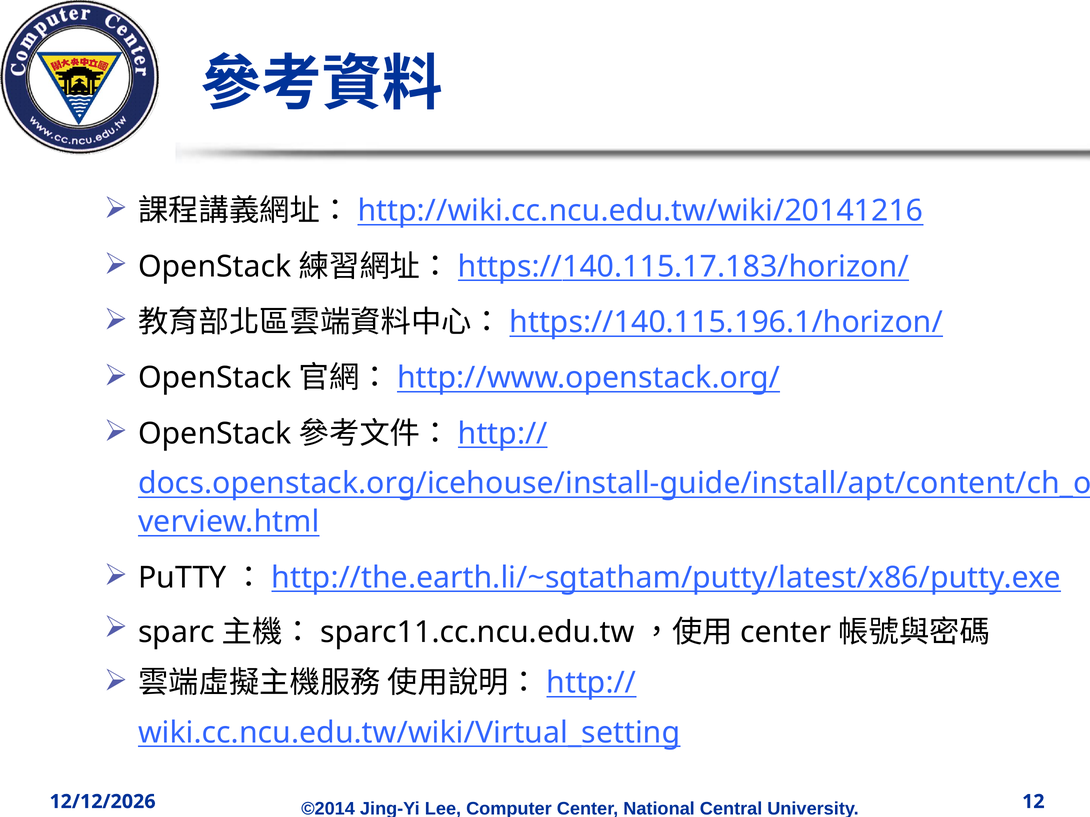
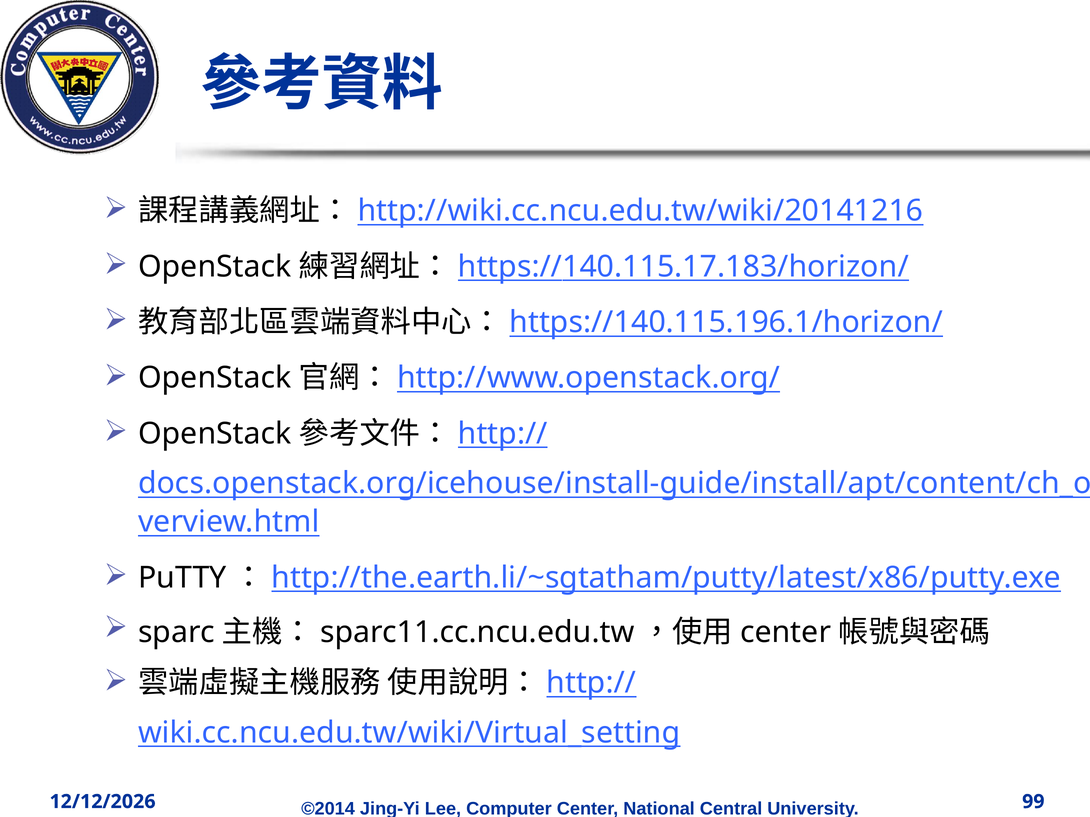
12: 12 -> 99
